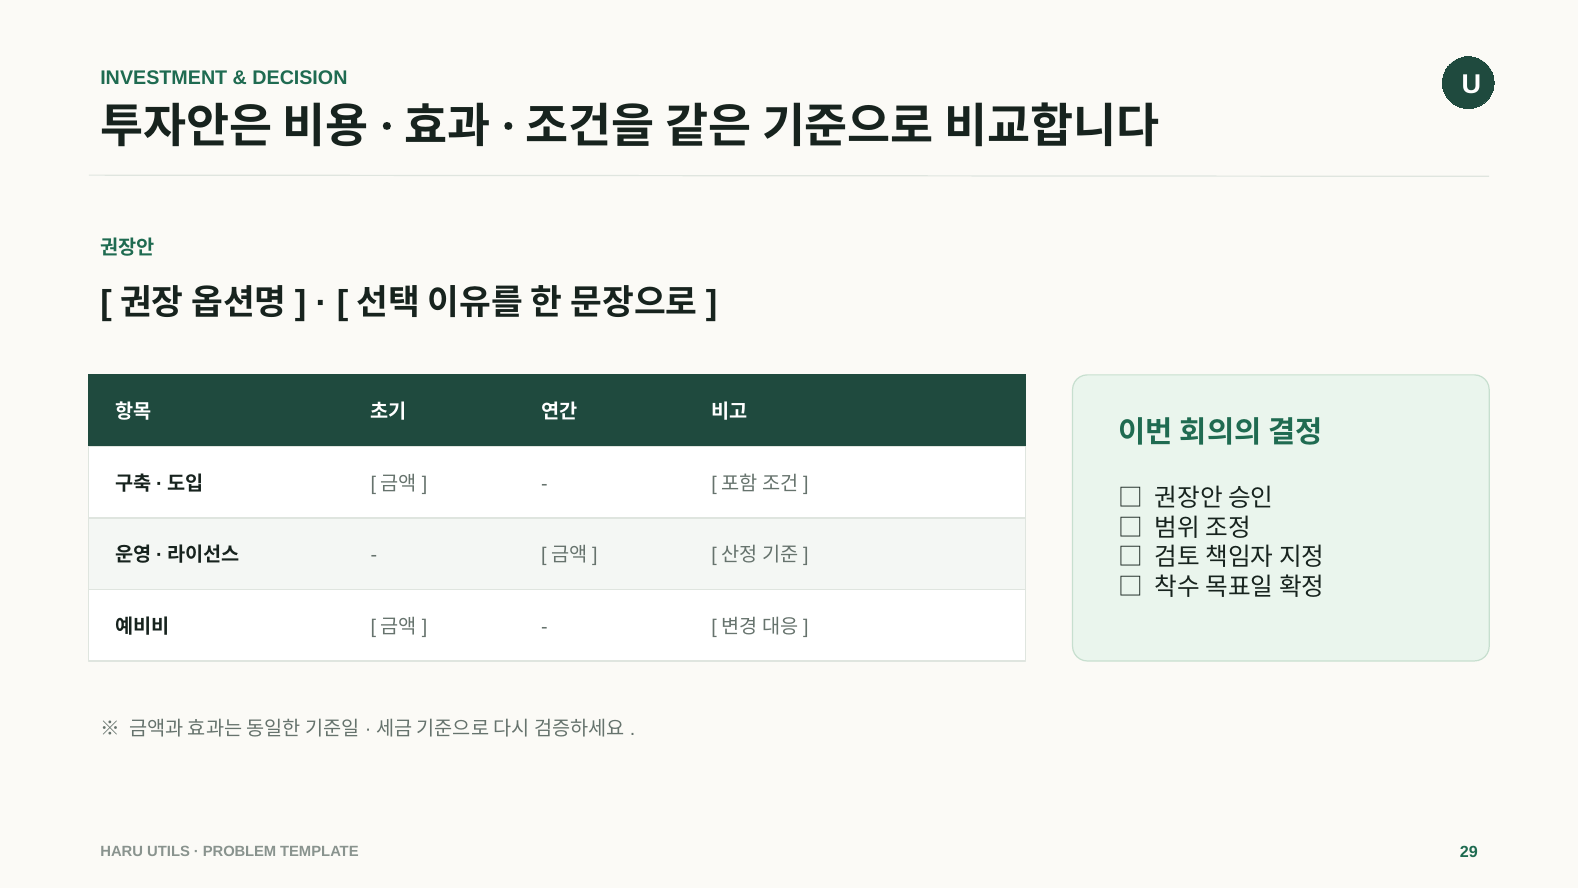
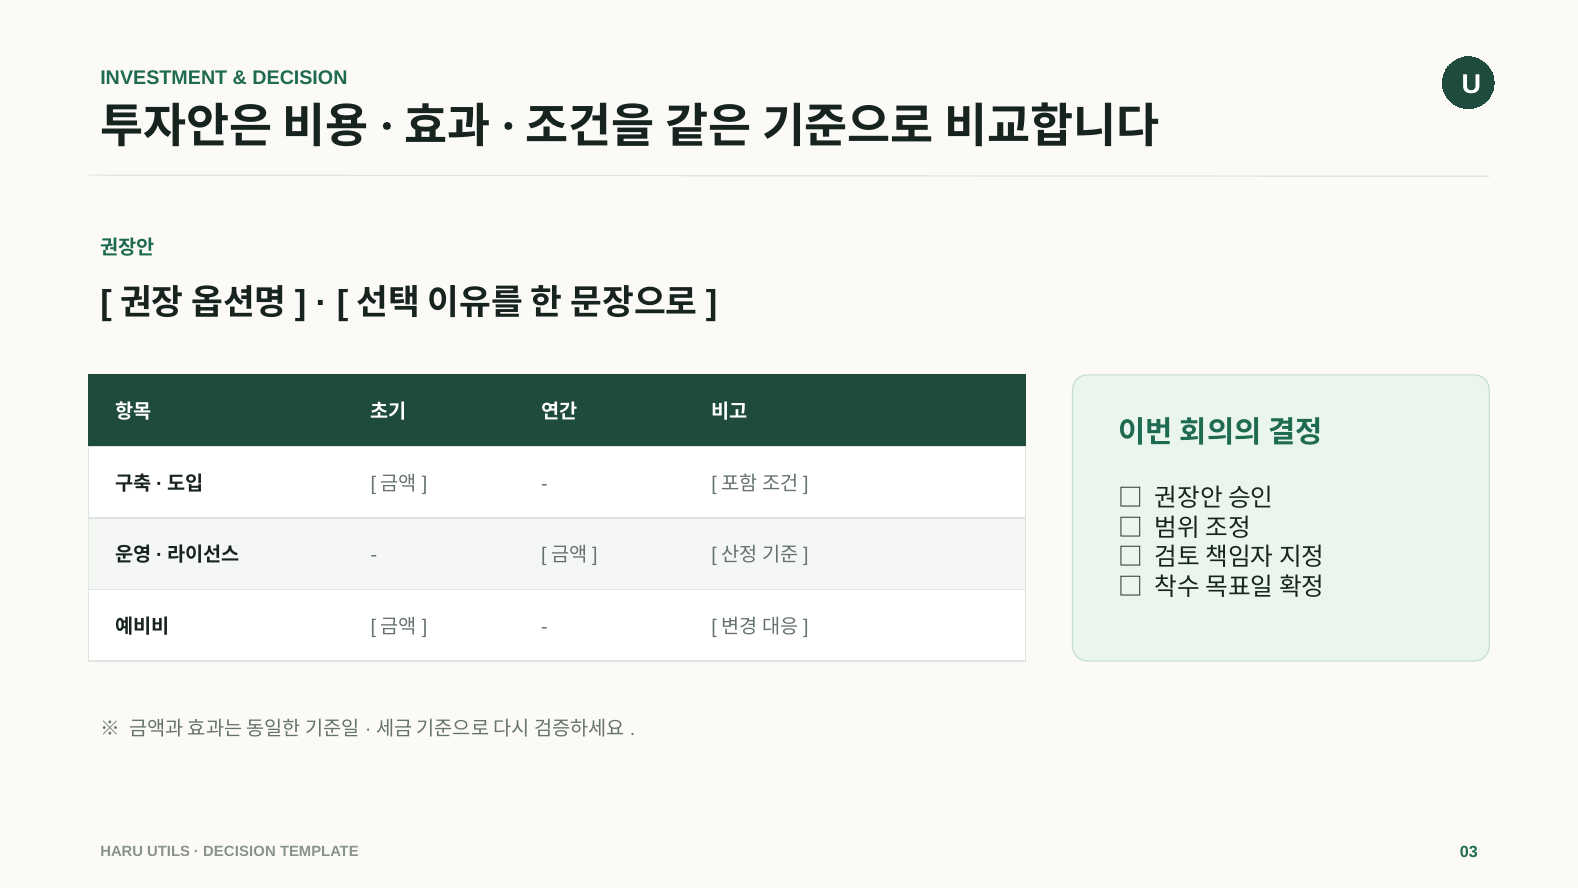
PROBLEM at (240, 852): PROBLEM -> DECISION
29: 29 -> 03
